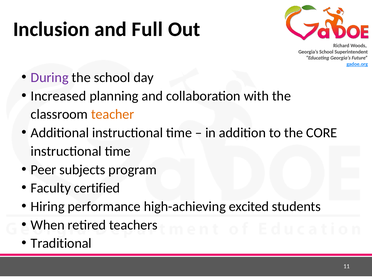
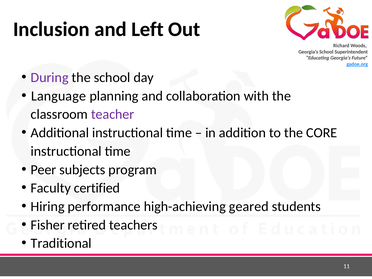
Full: Full -> Left
Increased: Increased -> Language
teacher colour: orange -> purple
excited: excited -> geared
When: When -> Fisher
